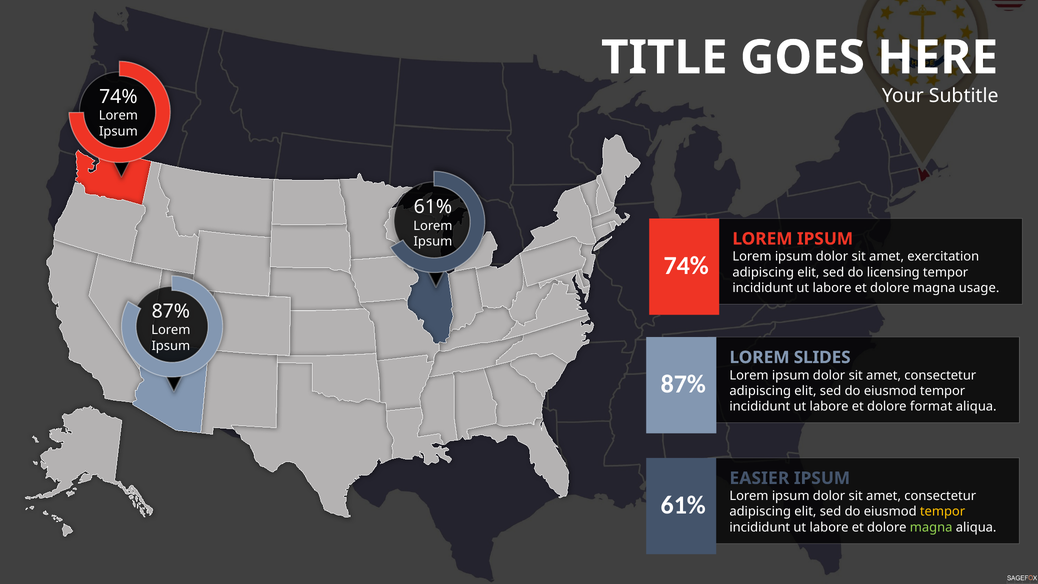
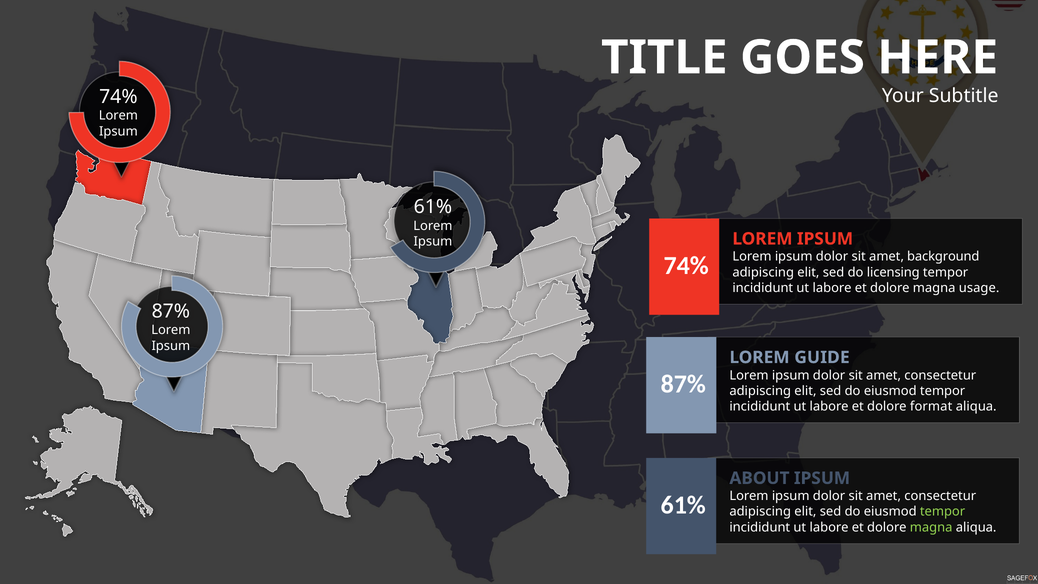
exercitation: exercitation -> background
SLIDES: SLIDES -> GUIDE
EASIER: EASIER -> ABOUT
tempor at (943, 512) colour: yellow -> light green
